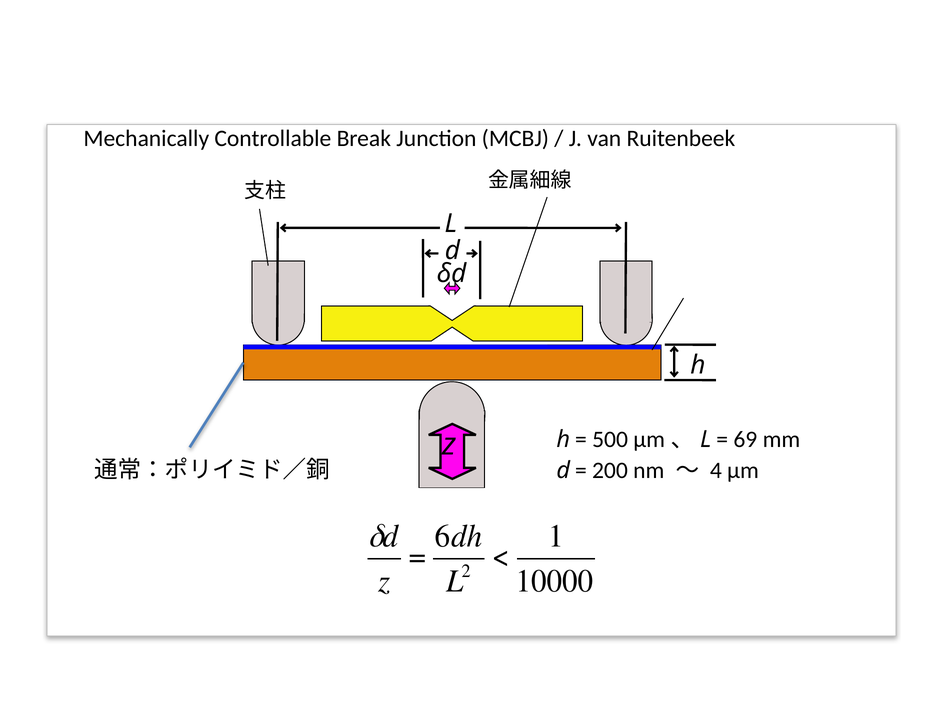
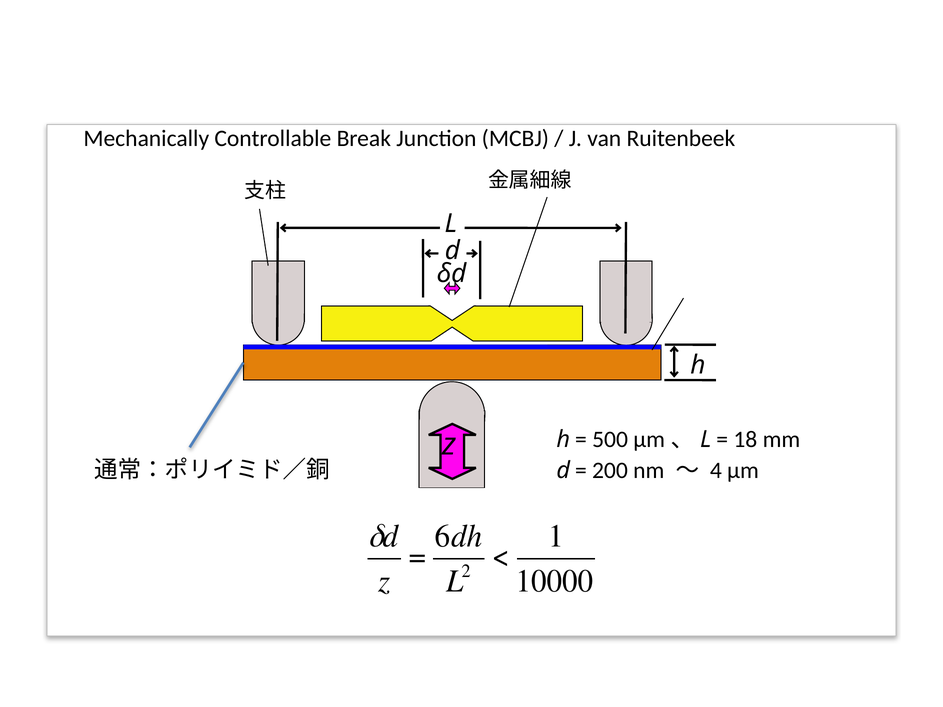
69: 69 -> 18
